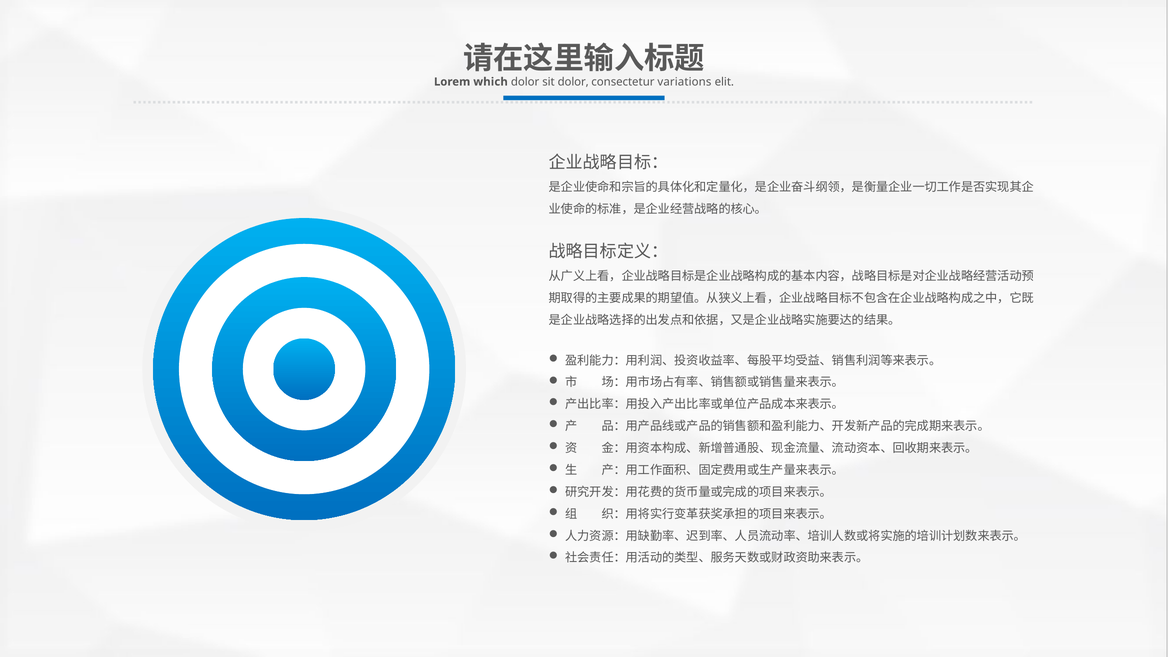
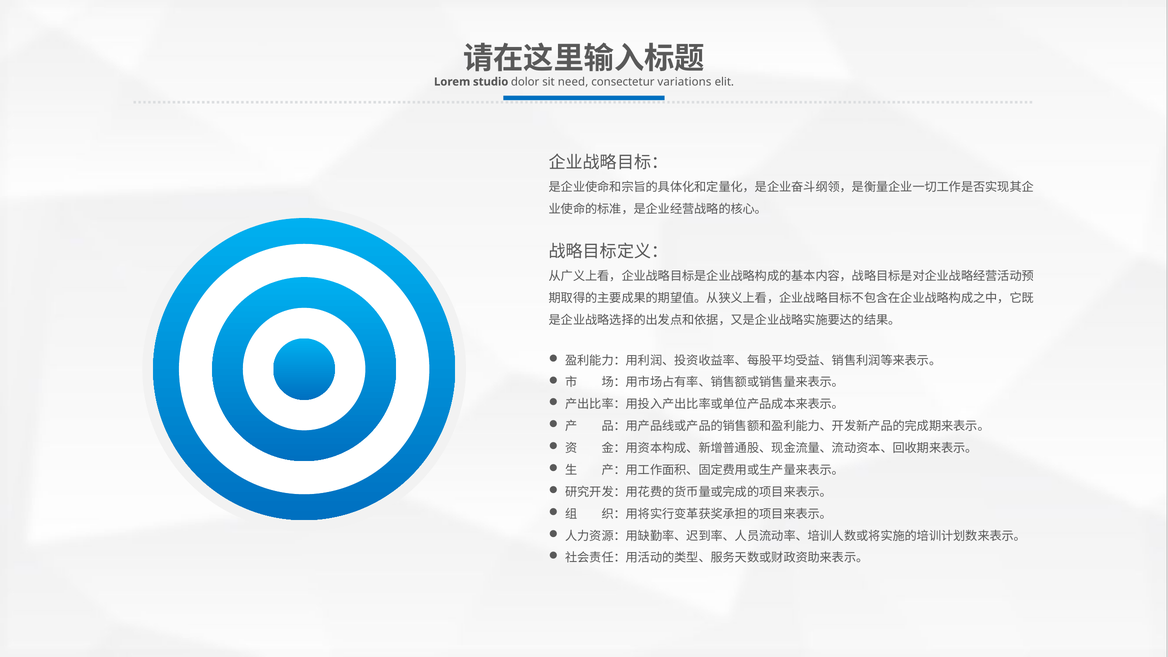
which: which -> studio
sit dolor: dolor -> need
